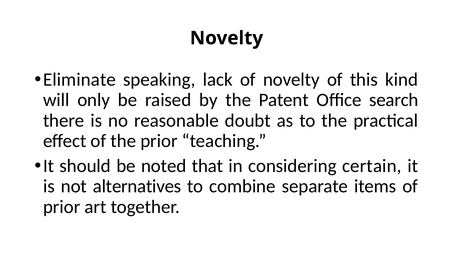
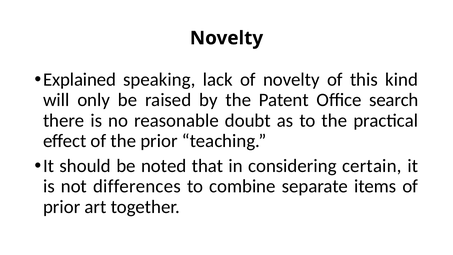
Eliminate: Eliminate -> Explained
alternatives: alternatives -> differences
